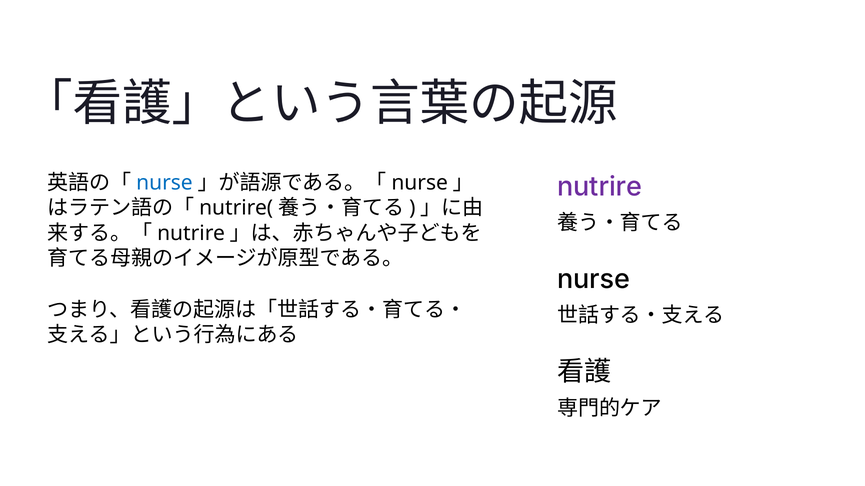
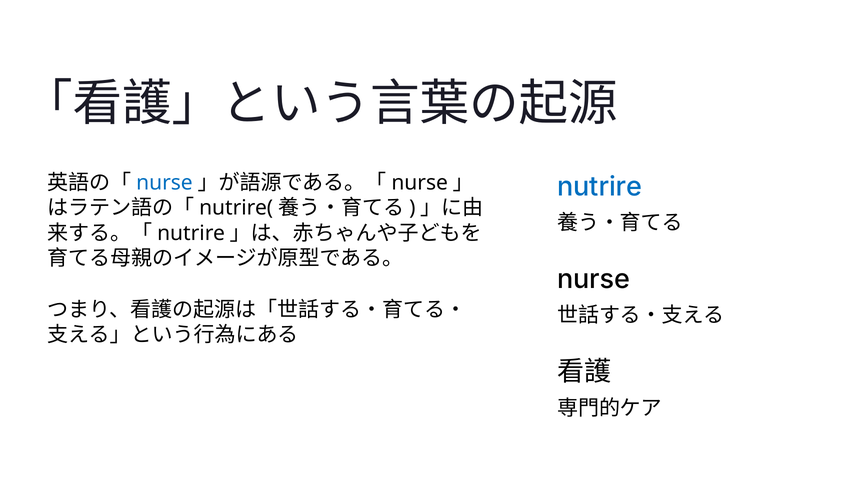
nutrire at (600, 187) colour: purple -> blue
